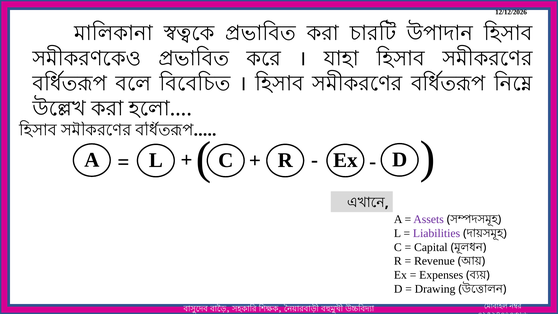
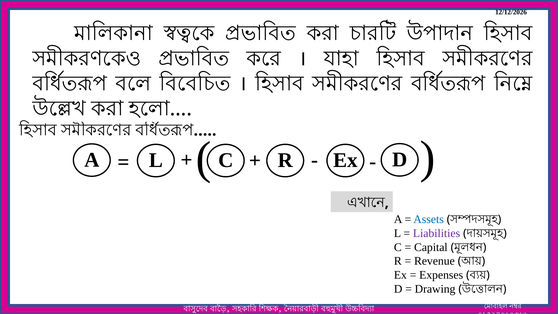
Assets colour: purple -> blue
